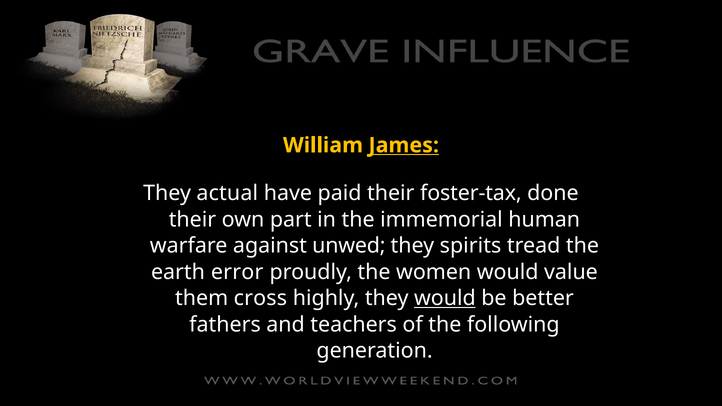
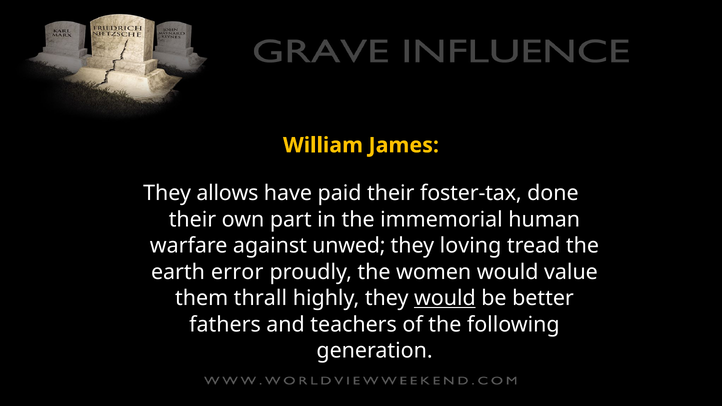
James underline: present -> none
actual: actual -> allows
spirits: spirits -> loving
cross: cross -> thrall
